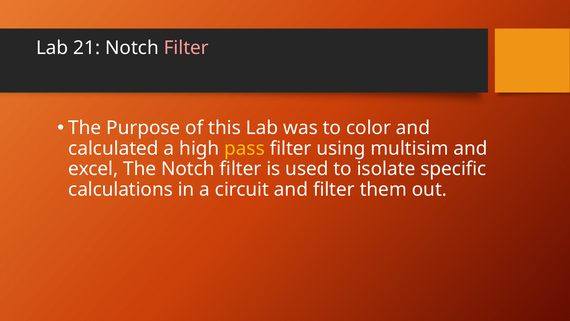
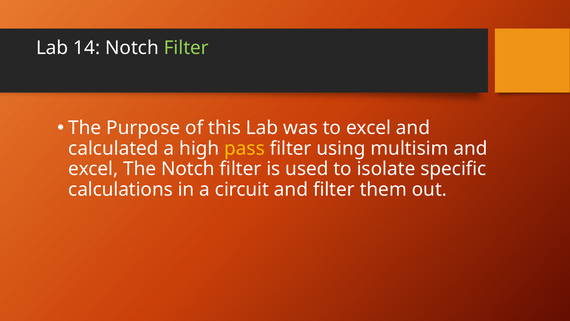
21: 21 -> 14
Filter at (186, 48) colour: pink -> light green
to color: color -> excel
